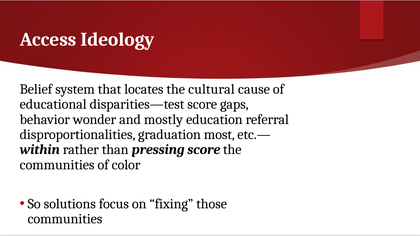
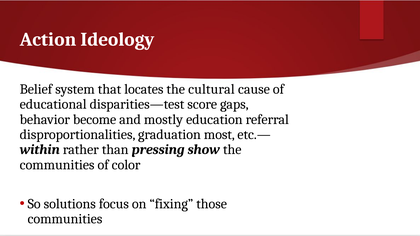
Access: Access -> Action
wonder: wonder -> become
pressing score: score -> show
